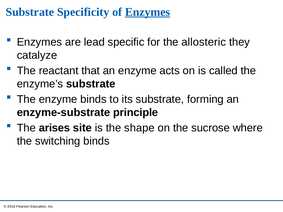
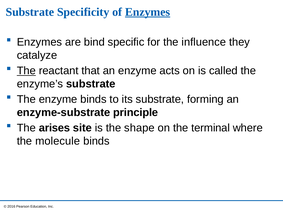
lead: lead -> bind
allosteric: allosteric -> influence
The at (26, 71) underline: none -> present
sucrose: sucrose -> terminal
switching: switching -> molecule
